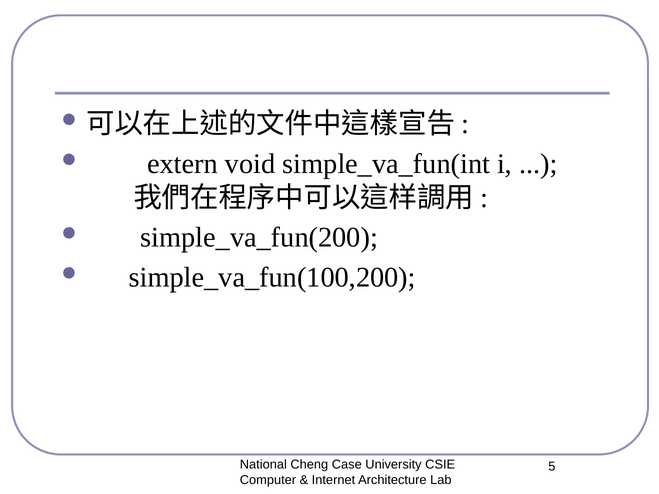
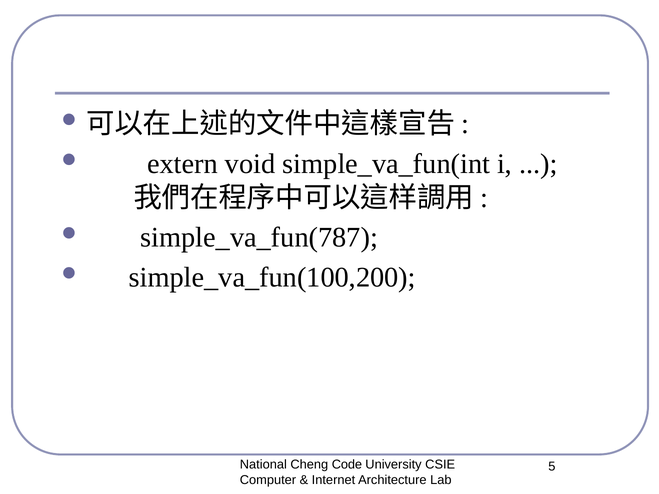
simple_va_fun(200: simple_va_fun(200 -> simple_va_fun(787
Case: Case -> Code
